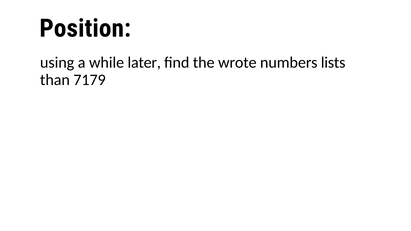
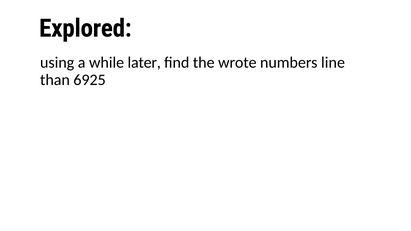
Position: Position -> Explored
lists: lists -> line
7179: 7179 -> 6925
